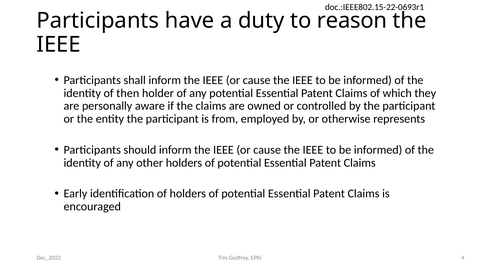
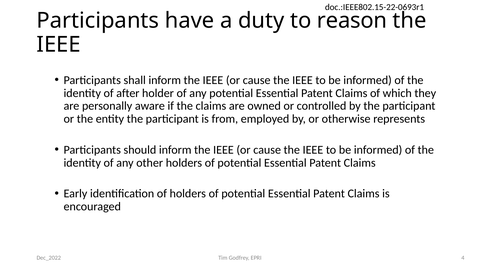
then: then -> after
